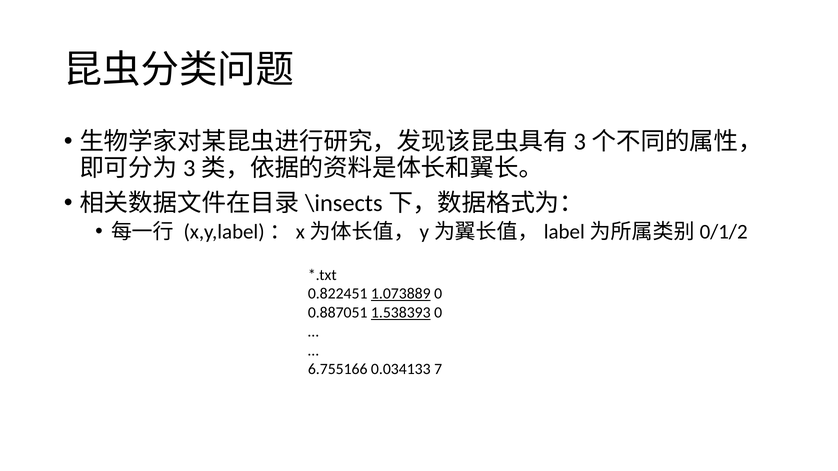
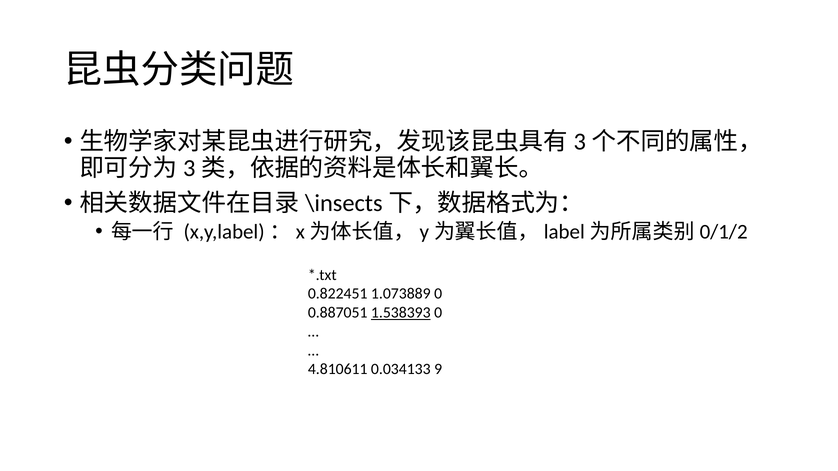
1.073889 underline: present -> none
6.755166: 6.755166 -> 4.810611
7: 7 -> 9
